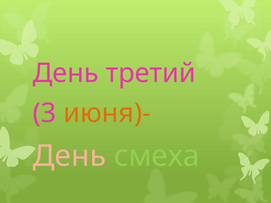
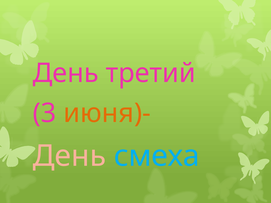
смеха colour: light green -> light blue
